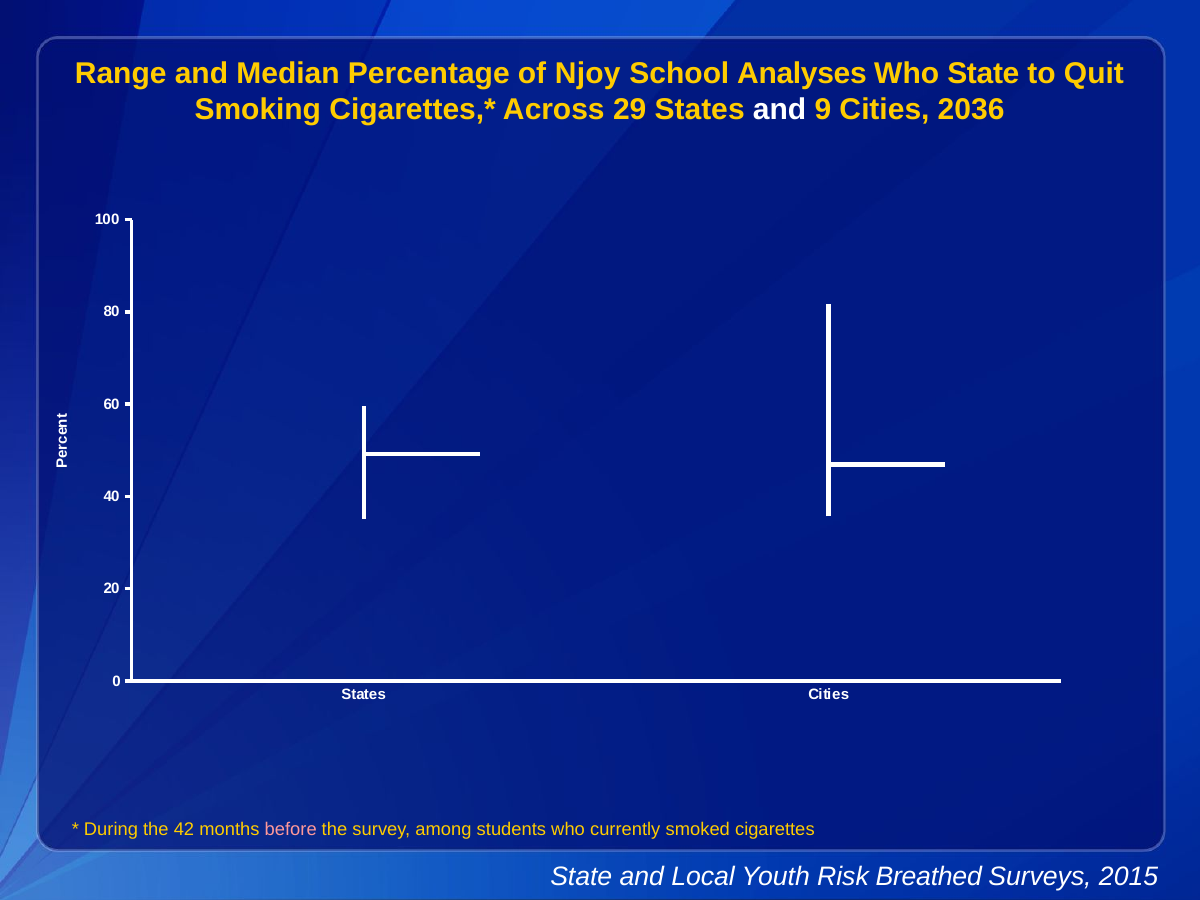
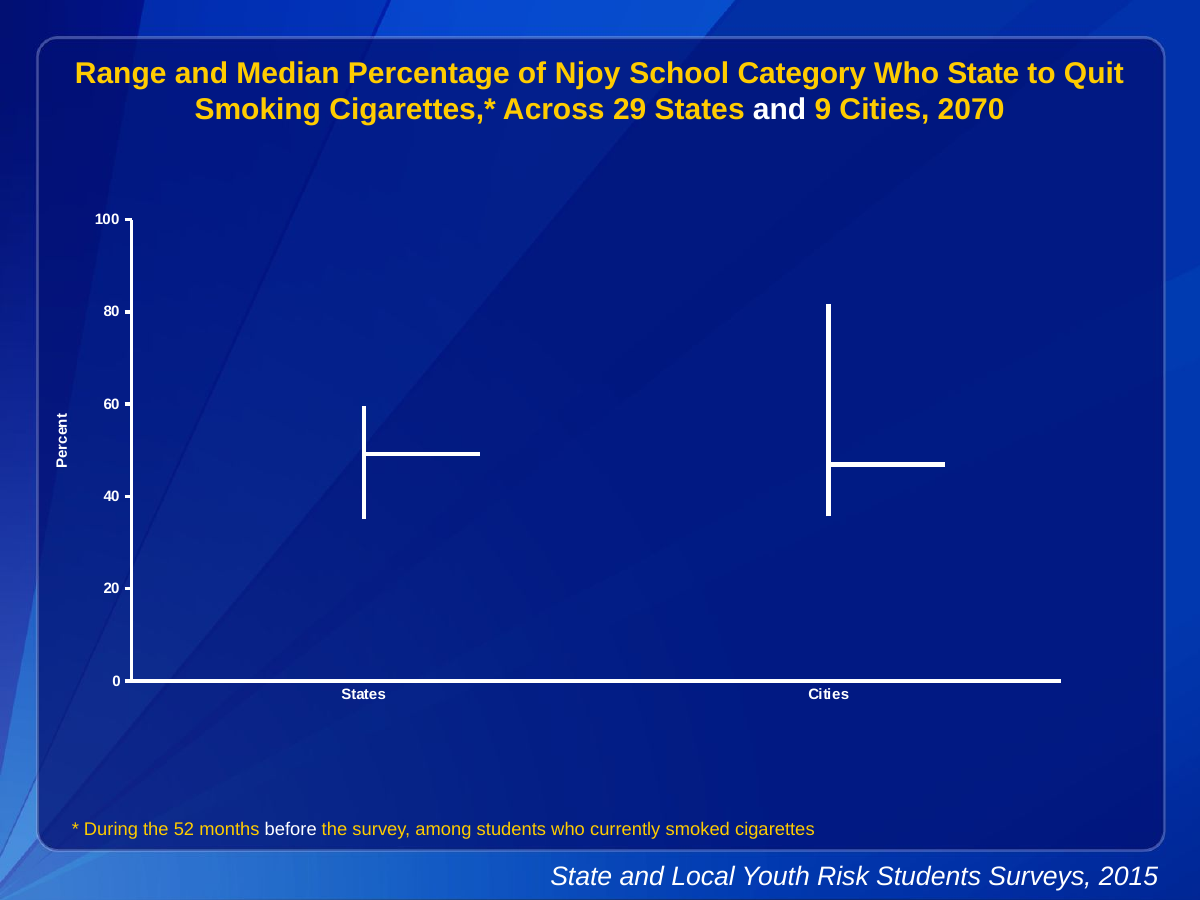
Analyses: Analyses -> Category
2036: 2036 -> 2070
42: 42 -> 52
before colour: pink -> white
Risk Breathed: Breathed -> Students
